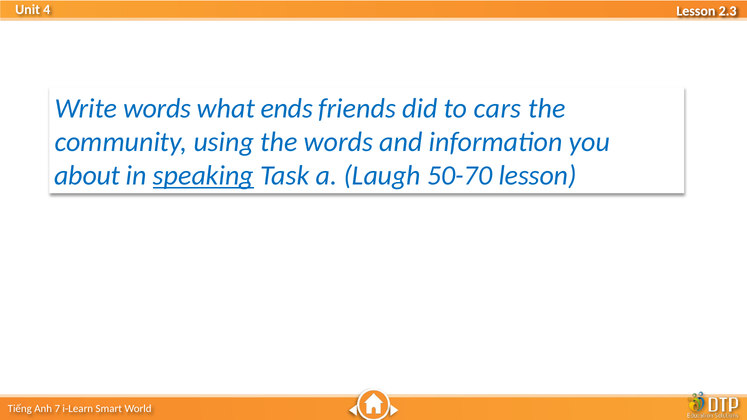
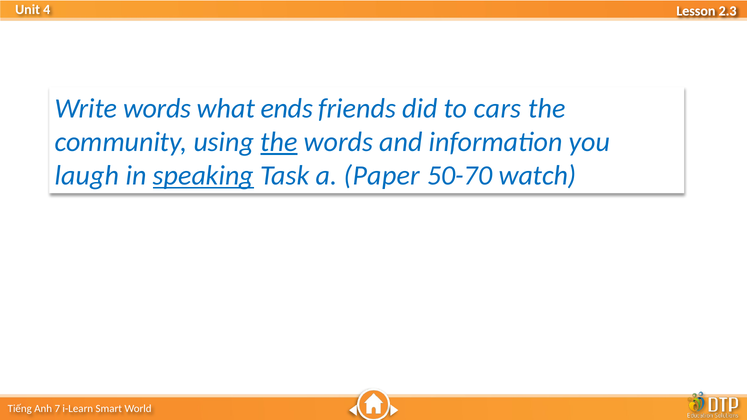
the at (279, 142) underline: none -> present
about: about -> laugh
Laugh: Laugh -> Paper
50-70 lesson: lesson -> watch
